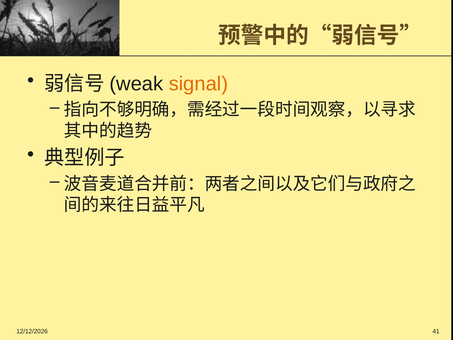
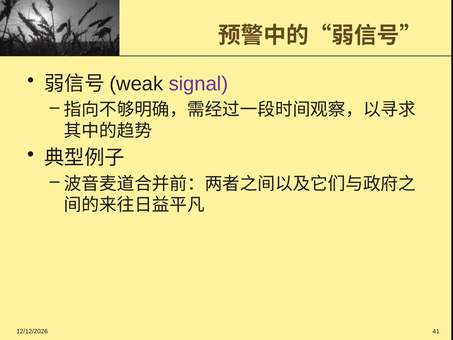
signal colour: orange -> purple
